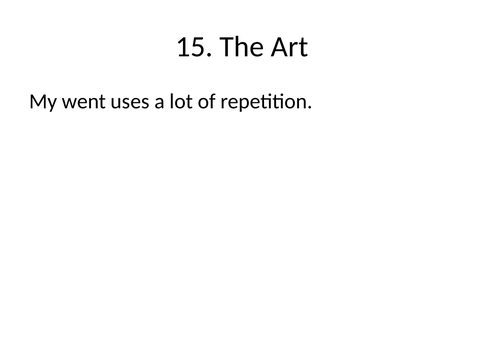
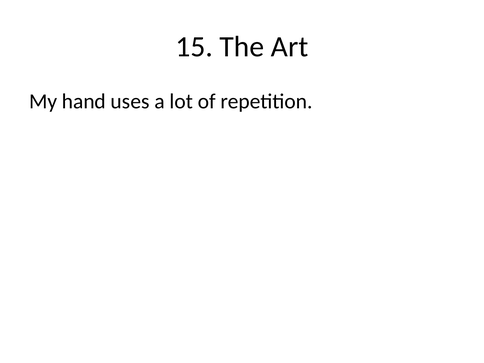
went: went -> hand
